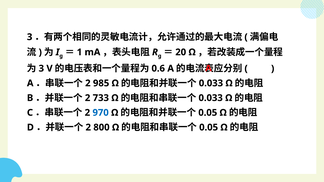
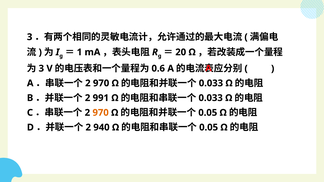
985 at (101, 83): 985 -> 970
733: 733 -> 991
970 at (101, 113) colour: blue -> orange
800: 800 -> 940
